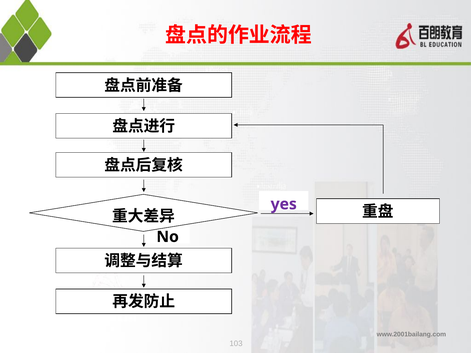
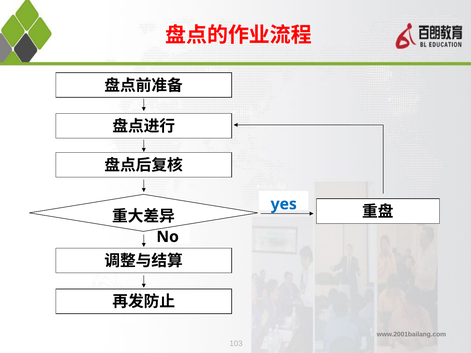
yes colour: purple -> blue
